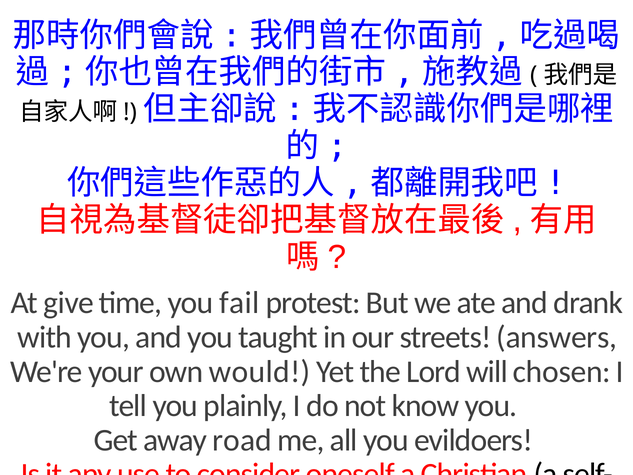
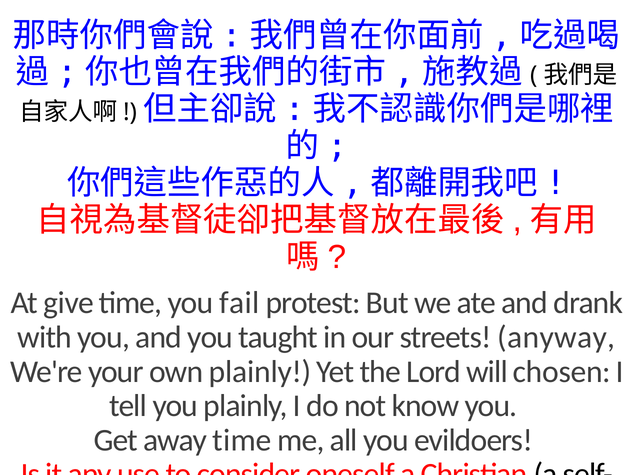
answers: answers -> anyway
own would: would -> plainly
away road: road -> time
